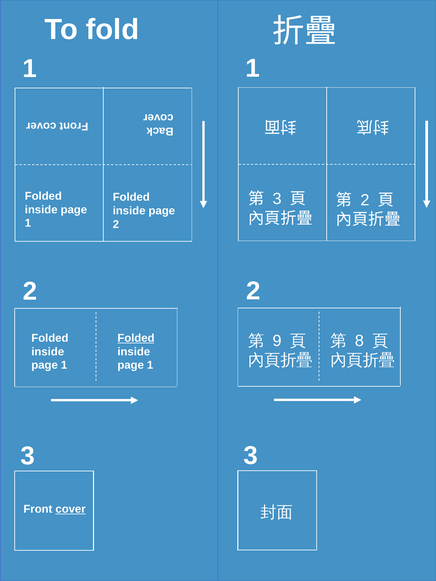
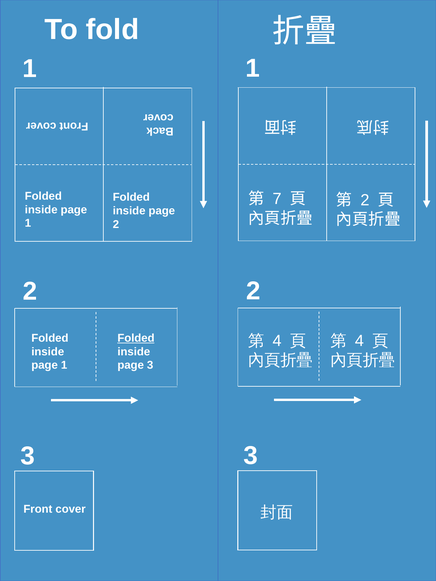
3 at (277, 199): 3 -> 7
9 at (277, 341): 9 -> 4
8 at (359, 341): 8 -> 4
1 at (150, 365): 1 -> 3
cover underline: present -> none
